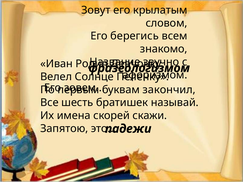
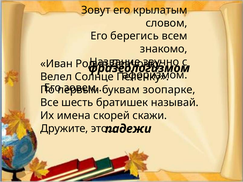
закончил: закончил -> зоопарке
Запятою: Запятою -> Дружите
